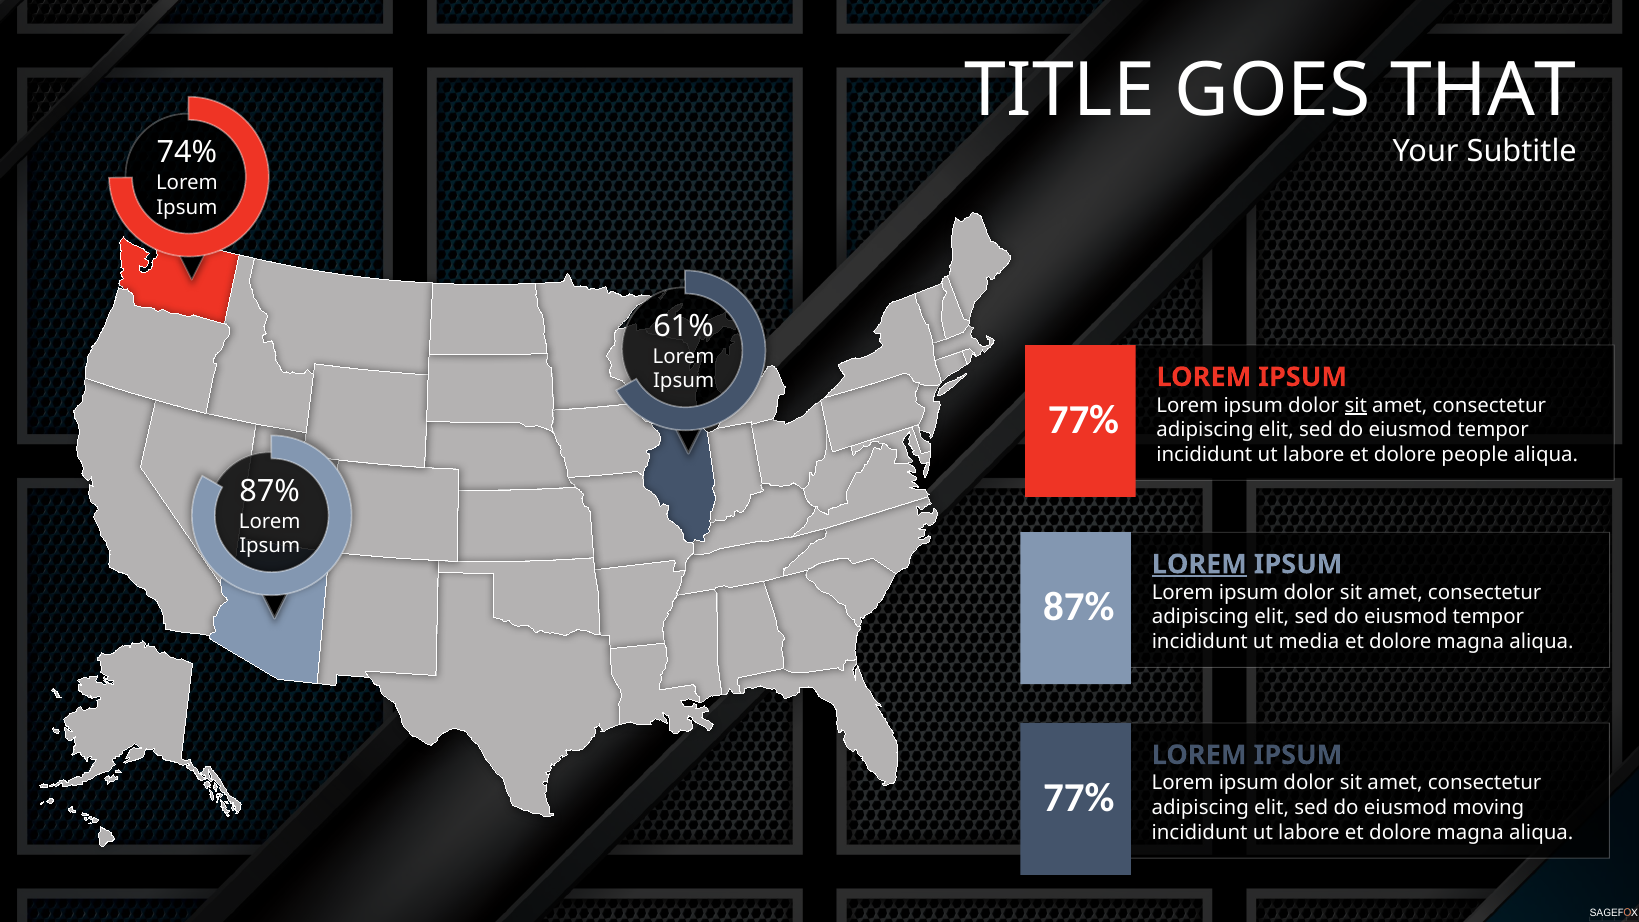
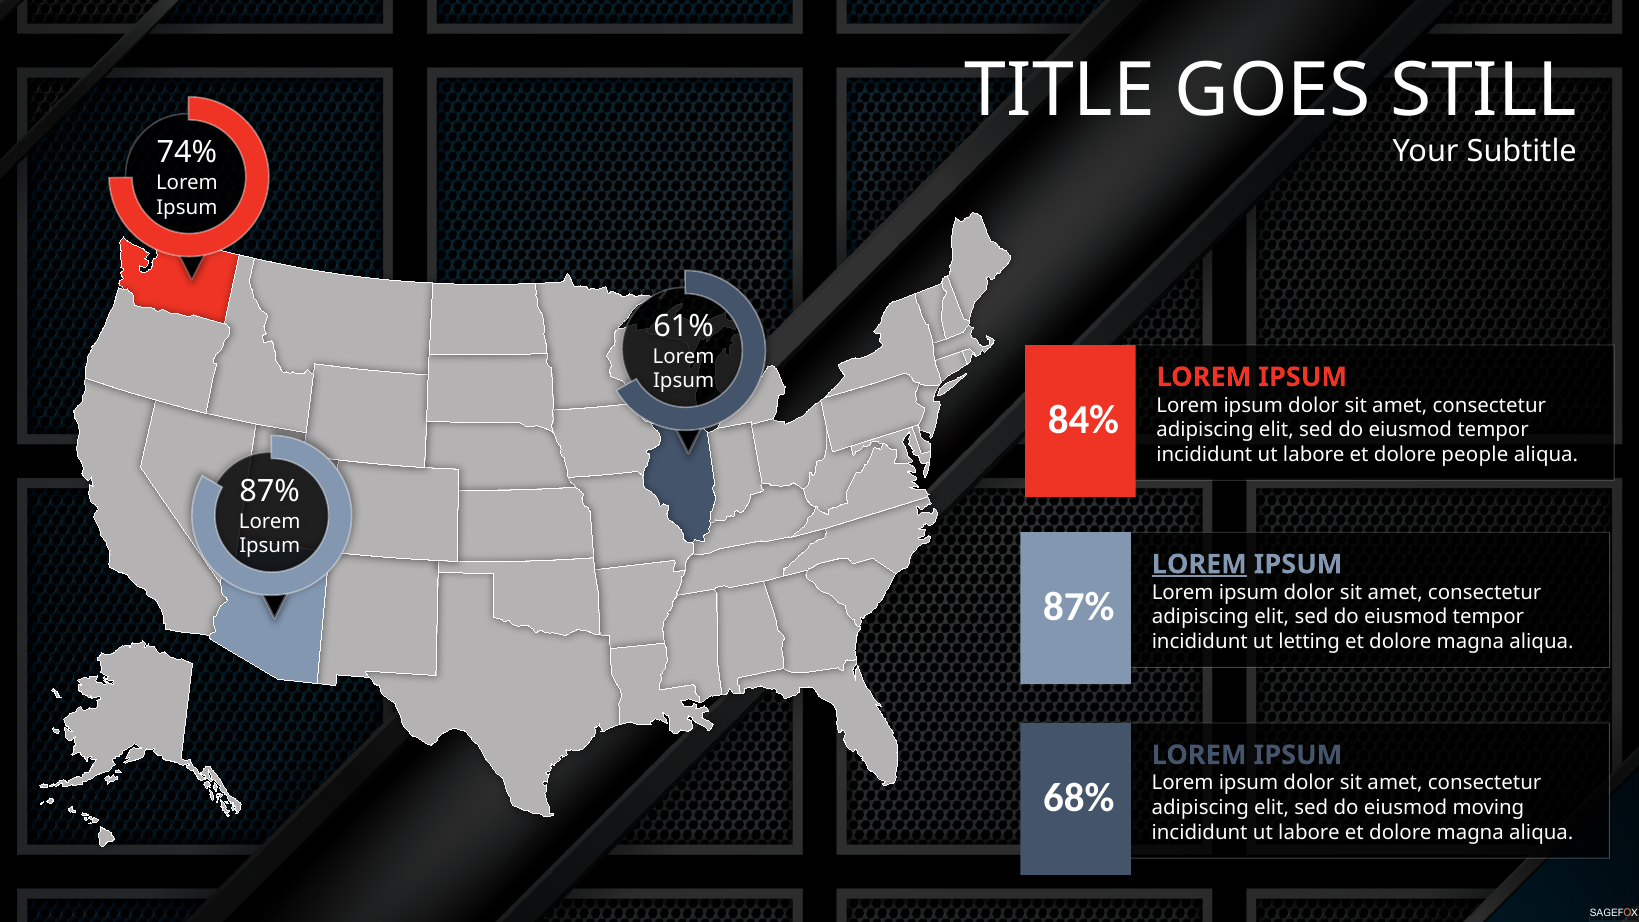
THAT: THAT -> STILL
sit at (1356, 405) underline: present -> none
77% at (1083, 420): 77% -> 84%
media: media -> letting
77% at (1079, 798): 77% -> 68%
